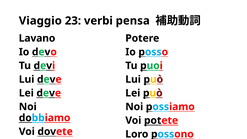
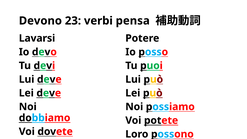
Viaggio at (40, 21): Viaggio -> Devono
Lavano: Lavano -> Lavarsi
